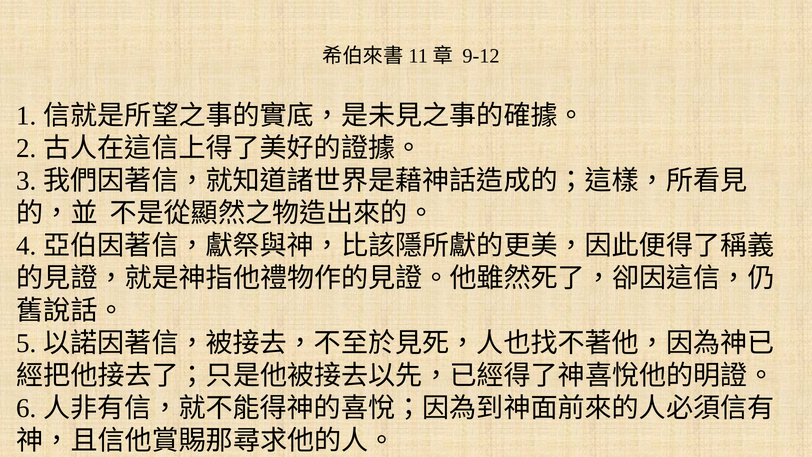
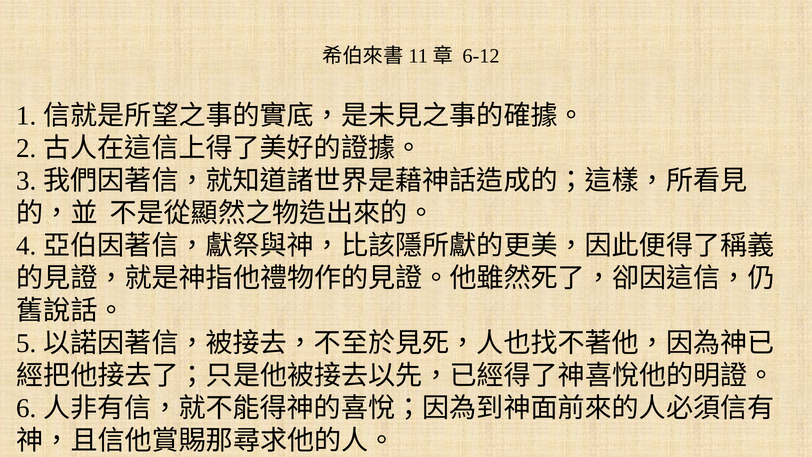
9-12: 9-12 -> 6-12
